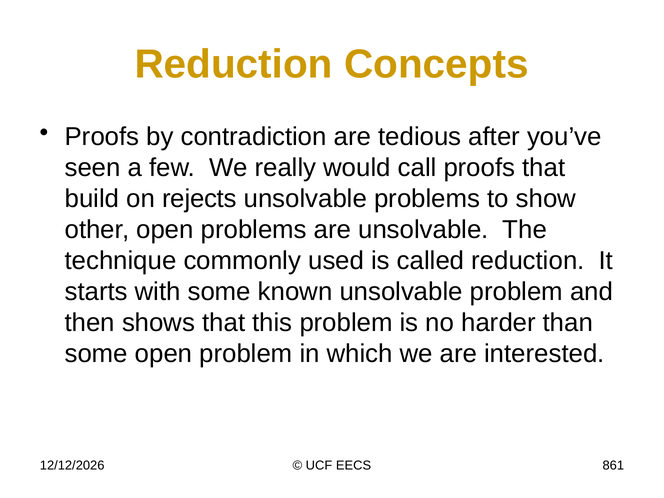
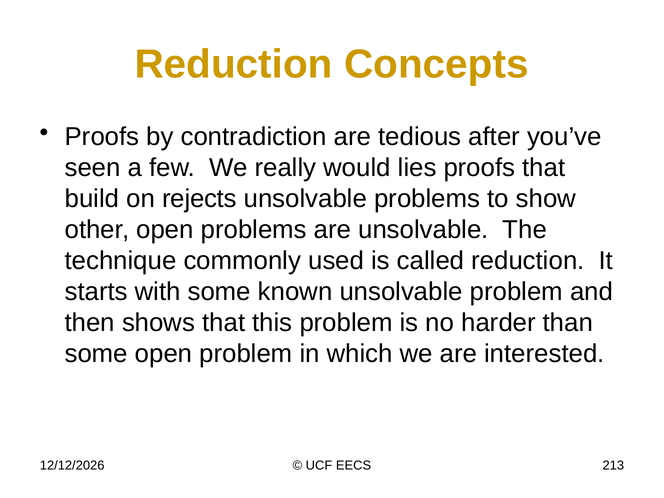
call: call -> lies
861: 861 -> 213
